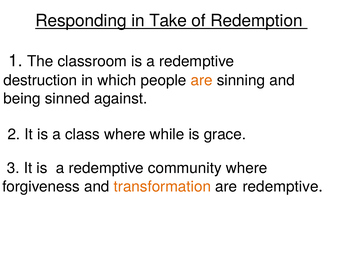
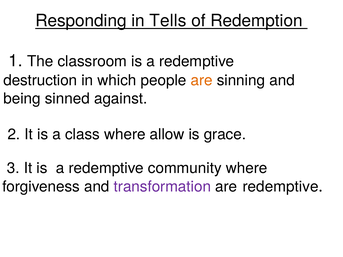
Take: Take -> Tells
while: while -> allow
transformation colour: orange -> purple
